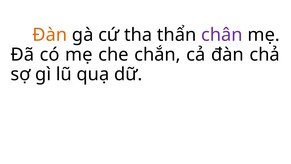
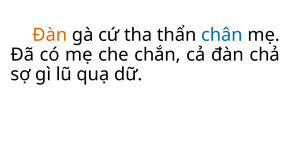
chân colour: purple -> blue
